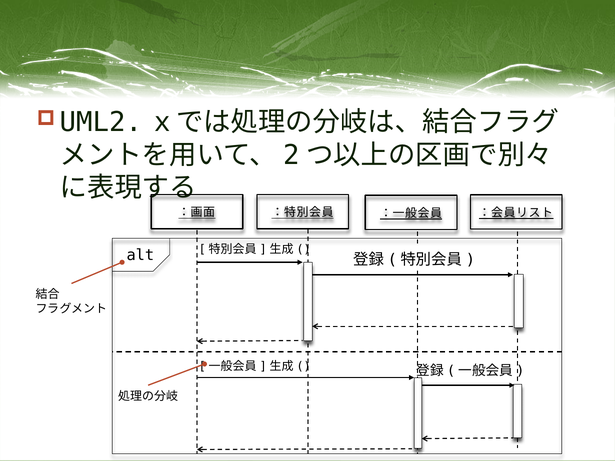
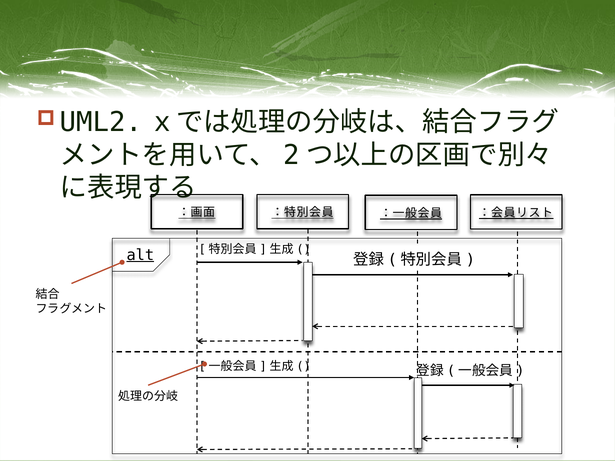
alt underline: none -> present
